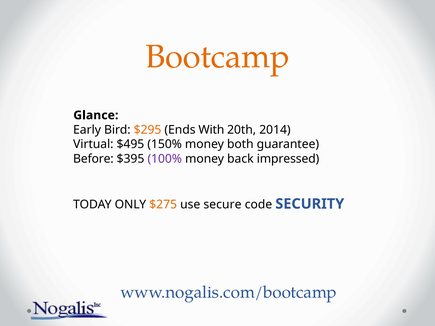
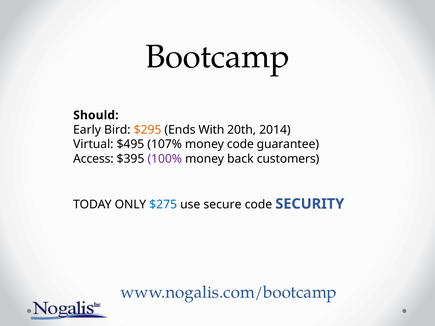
Bootcamp colour: orange -> black
Glance: Glance -> Should
150%: 150% -> 107%
money both: both -> code
Before: Before -> Access
impressed: impressed -> customers
$275 colour: orange -> blue
